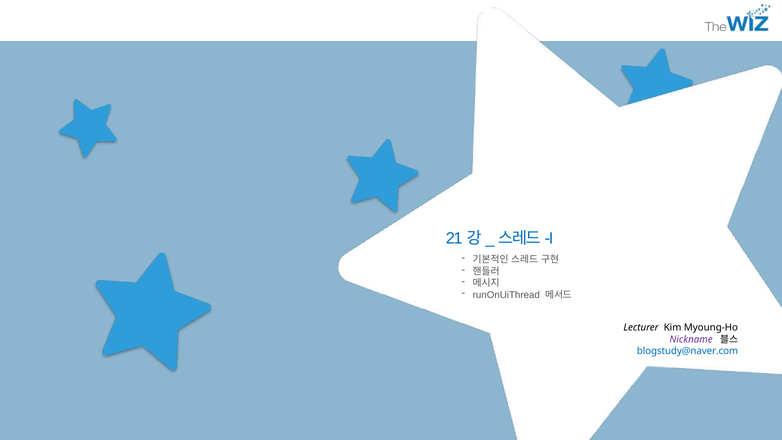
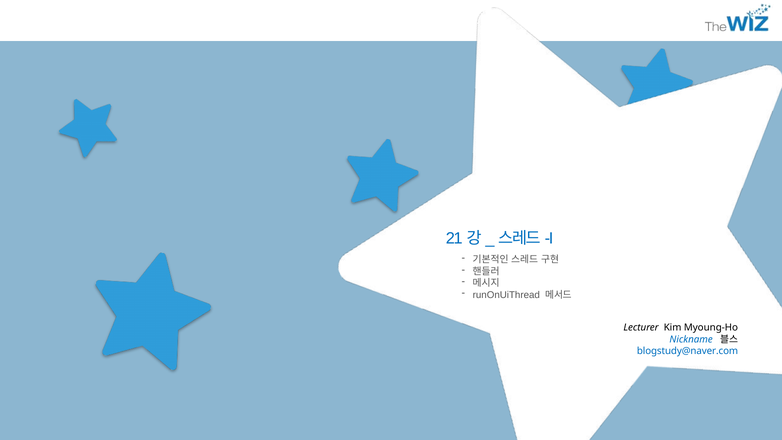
Nickname colour: purple -> blue
